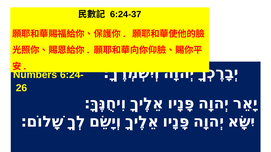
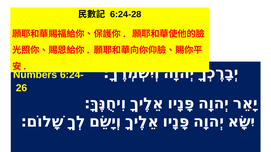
6:24-37: 6:24-37 -> 6:24-28
